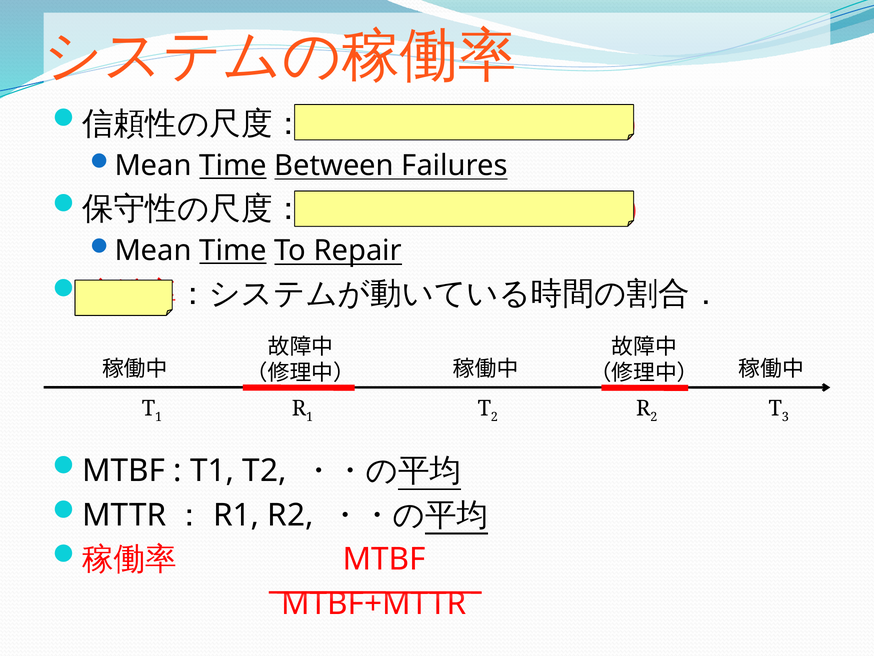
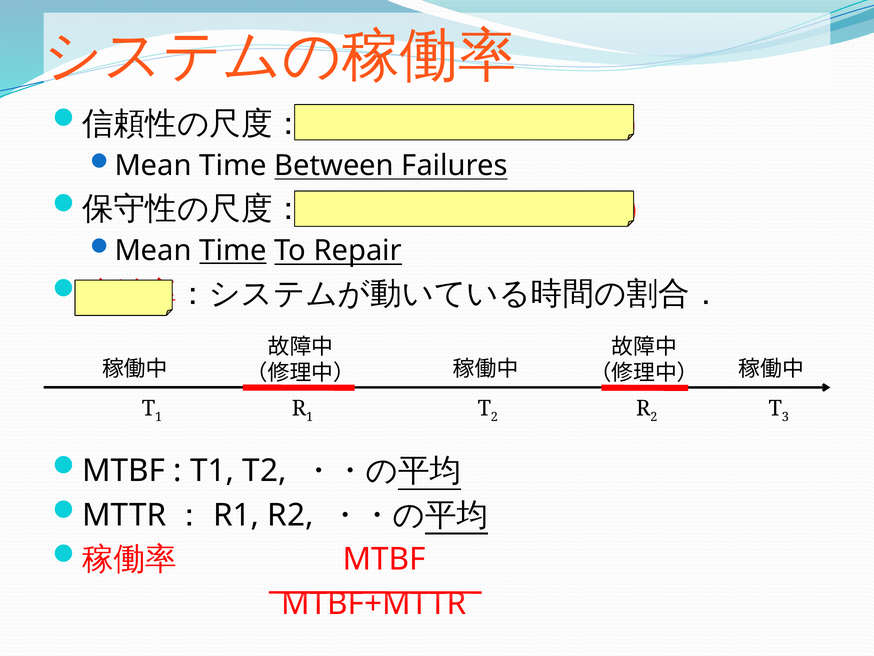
Time at (233, 166) underline: present -> none
